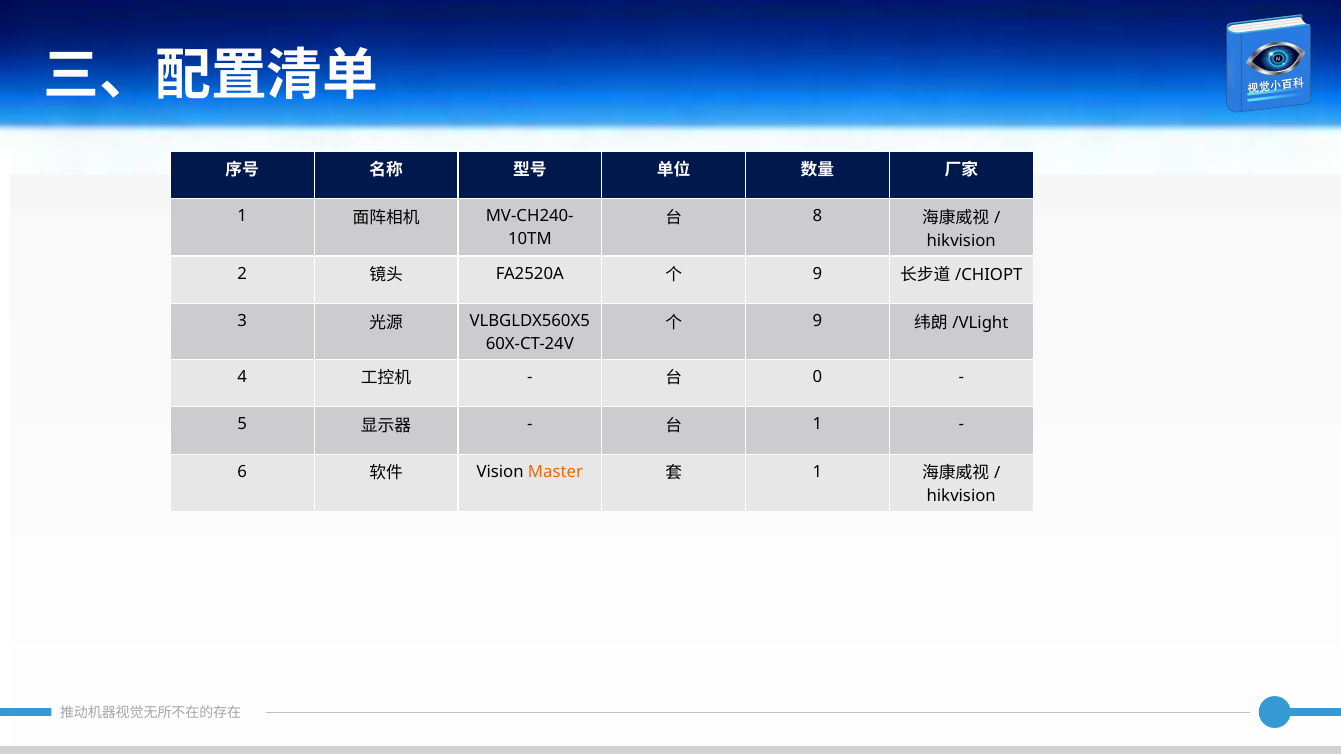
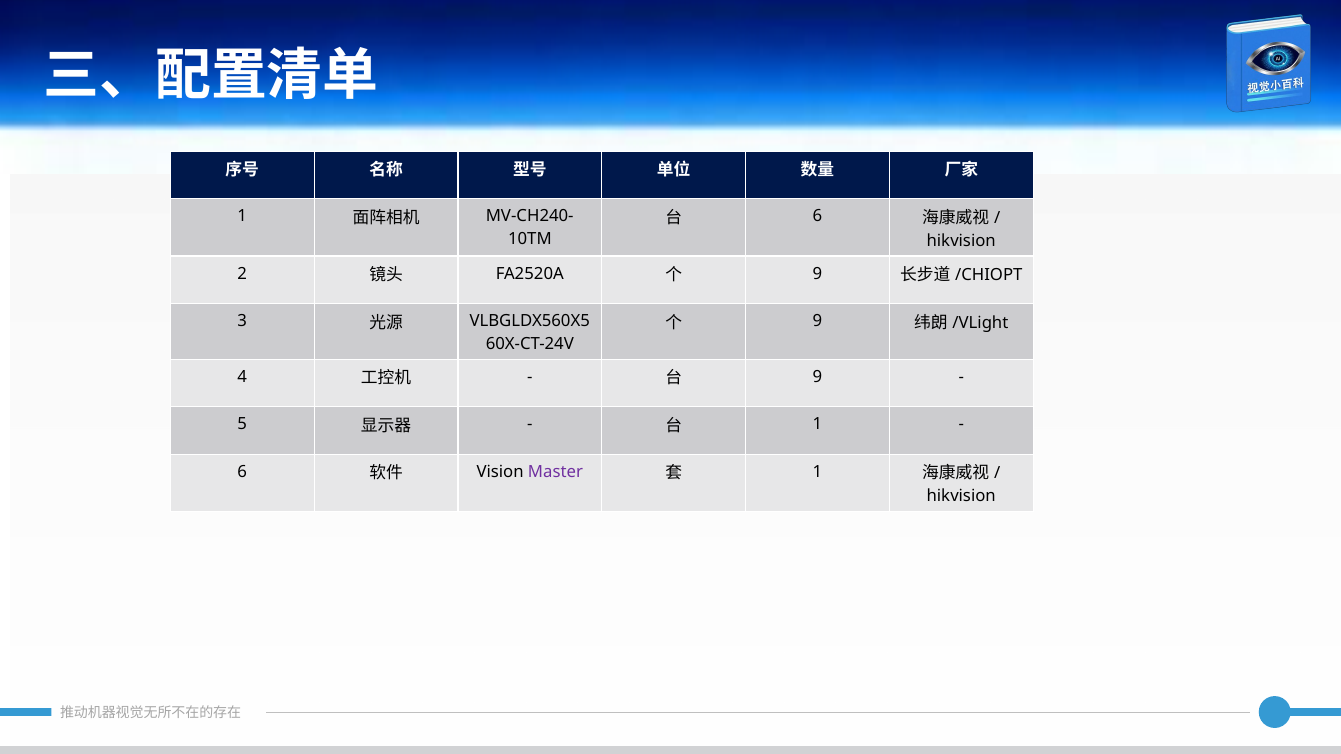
8 at (817, 216): 8 -> 6
0 at (817, 377): 0 -> 9
Master colour: orange -> purple
